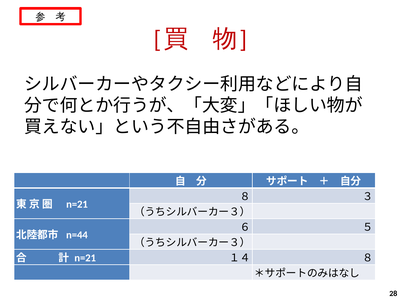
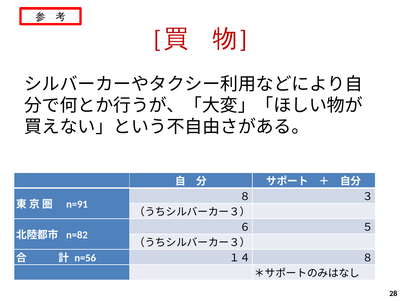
n=21 at (77, 204): n=21 -> n=91
n=44: n=44 -> n=82
n=21 at (85, 258): n=21 -> n=56
